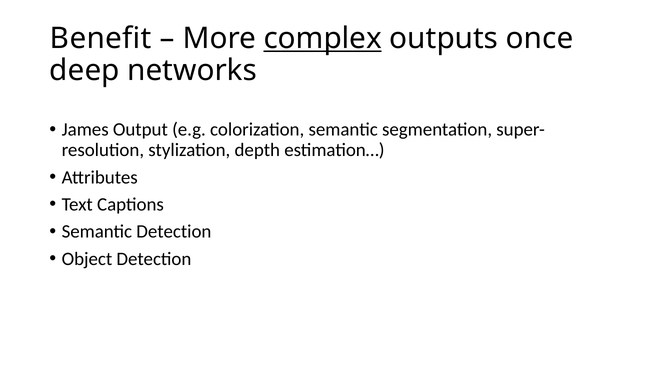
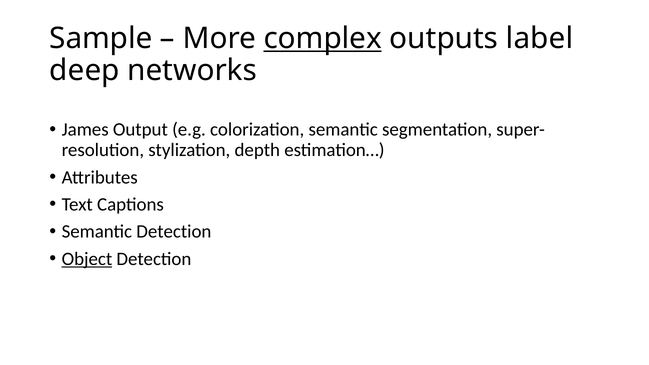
Benefit: Benefit -> Sample
once: once -> label
Object underline: none -> present
